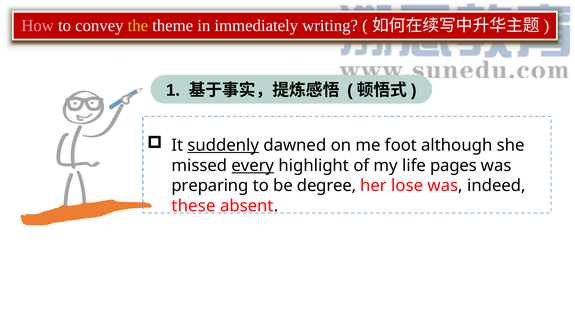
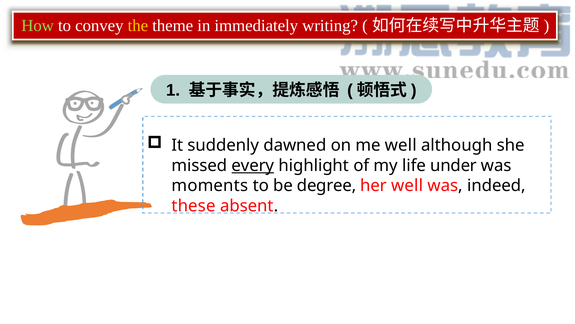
How colour: pink -> light green
suddenly underline: present -> none
me foot: foot -> well
pages: pages -> under
preparing: preparing -> moments
her lose: lose -> well
